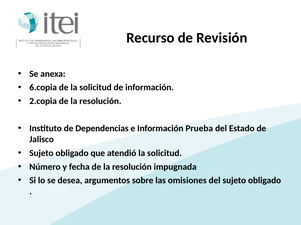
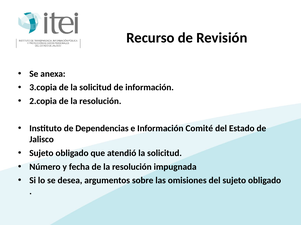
6.copia: 6.copia -> 3.copia
Prueba: Prueba -> Comité
